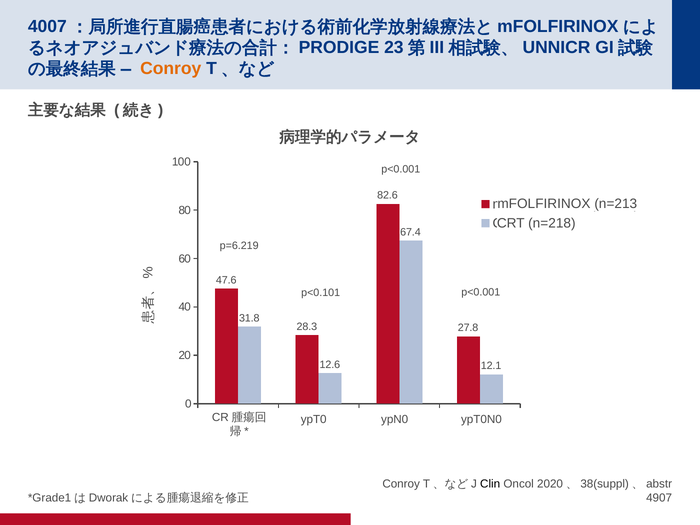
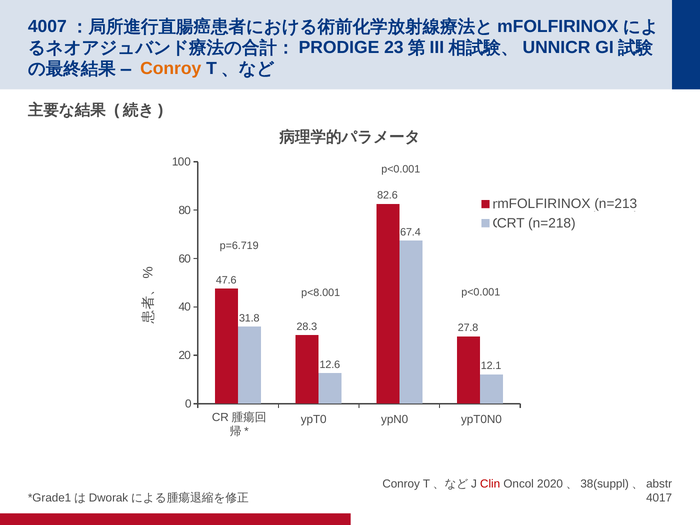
p=6.219: p=6.219 -> p=6.719
p<0.101: p<0.101 -> p<8.001
Clin colour: black -> red
4907: 4907 -> 4017
